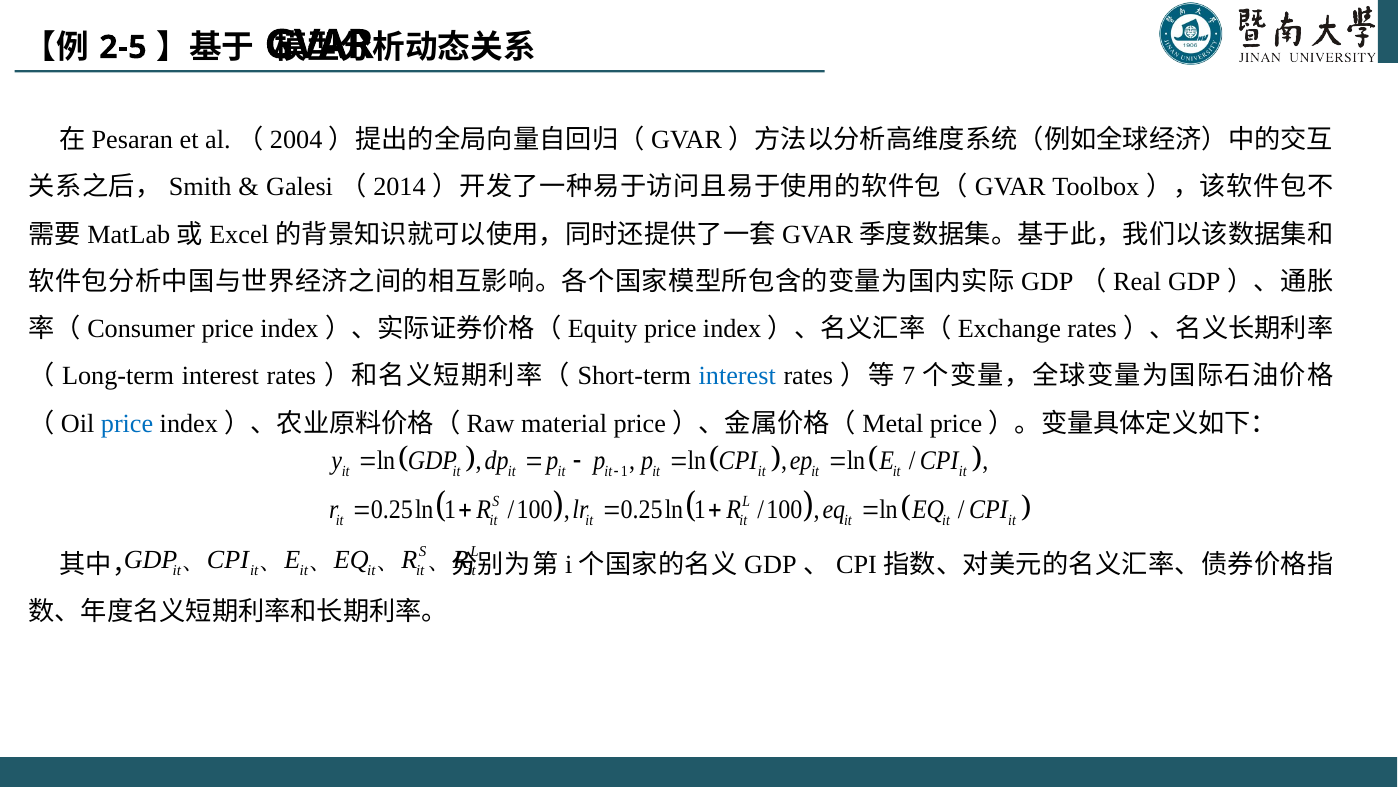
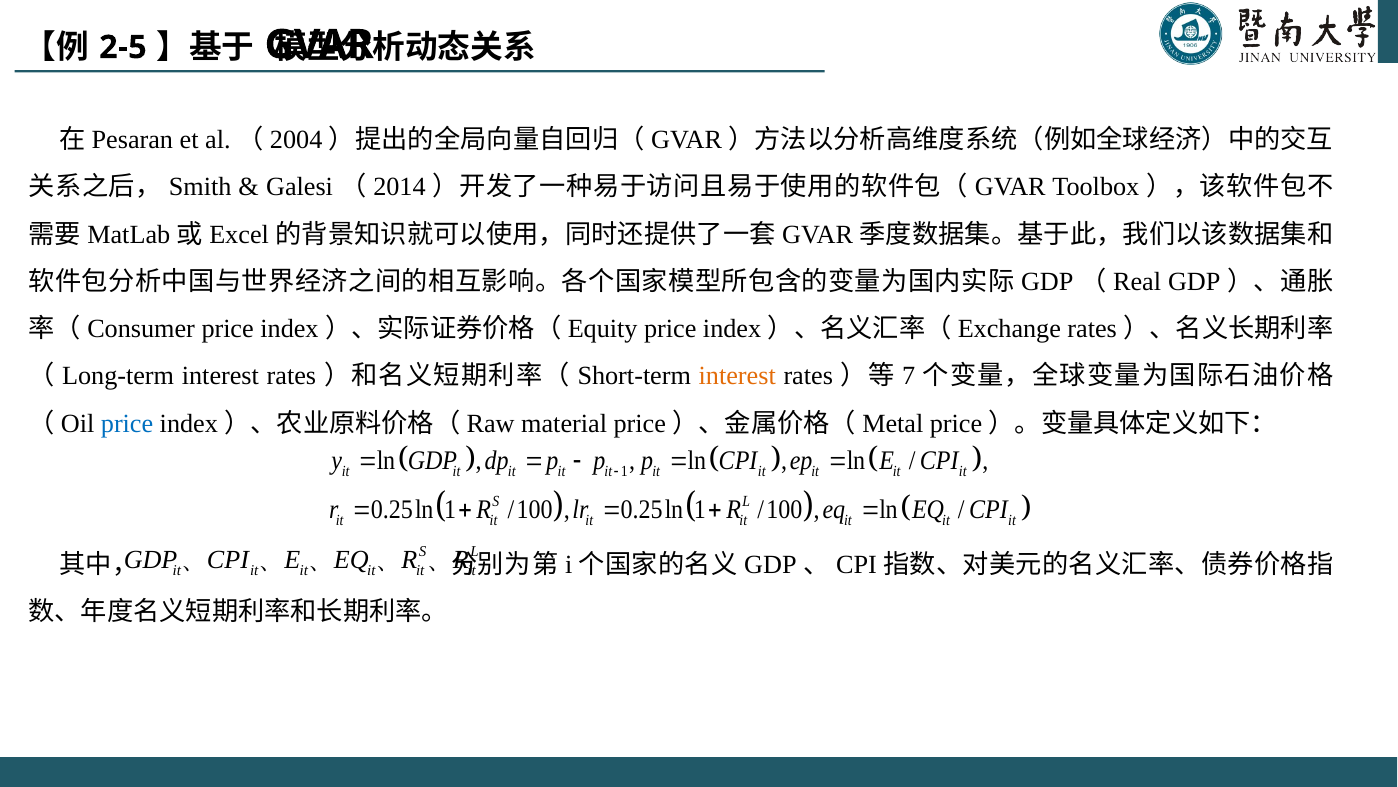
interest at (737, 376) colour: blue -> orange
